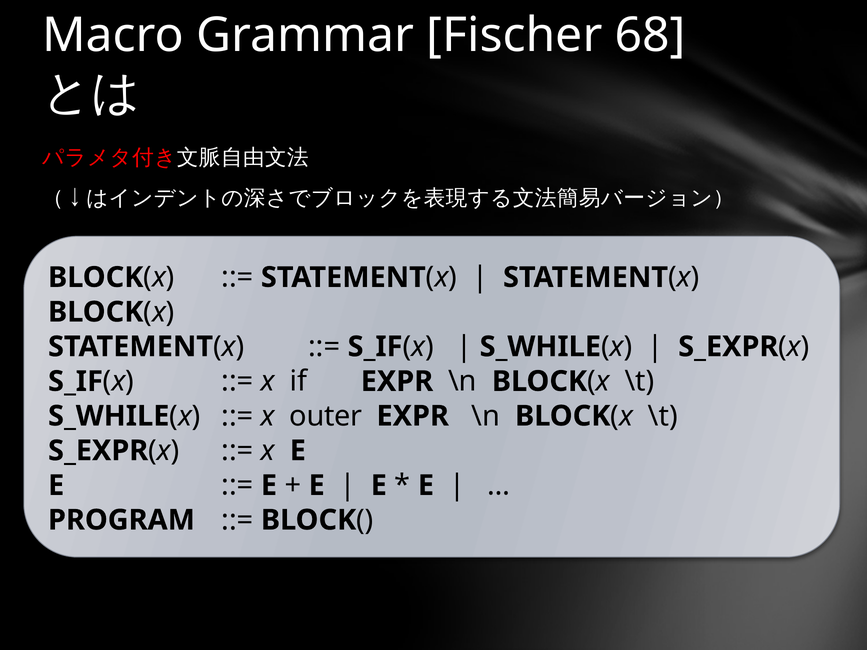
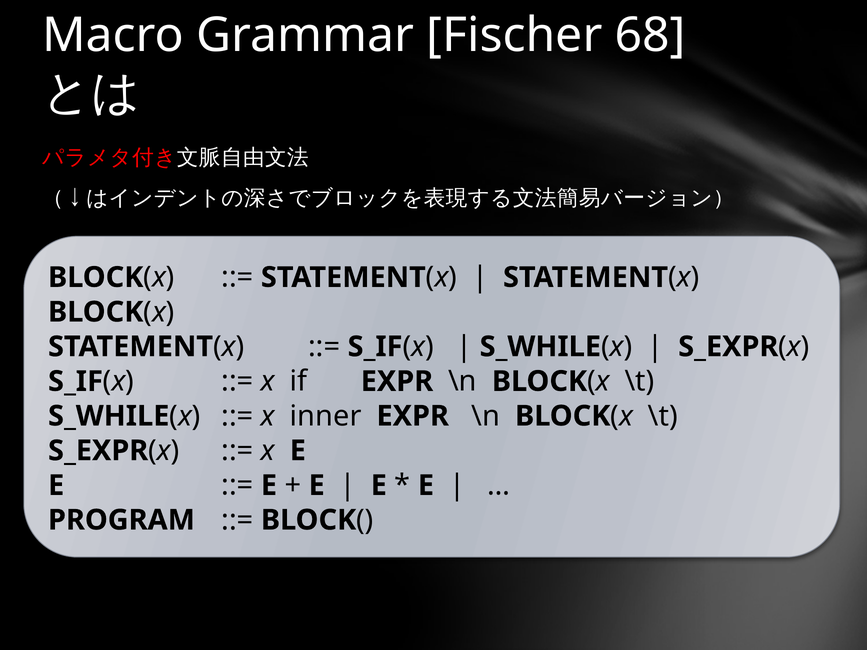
outer: outer -> inner
